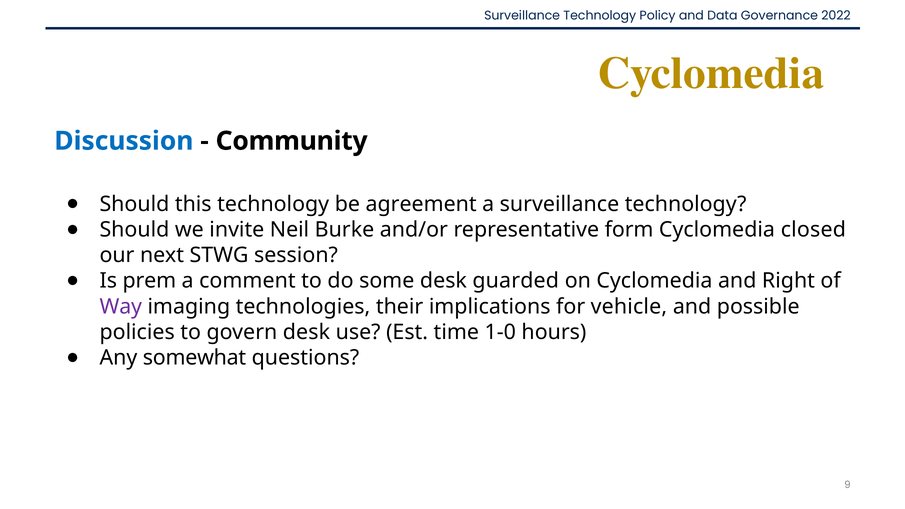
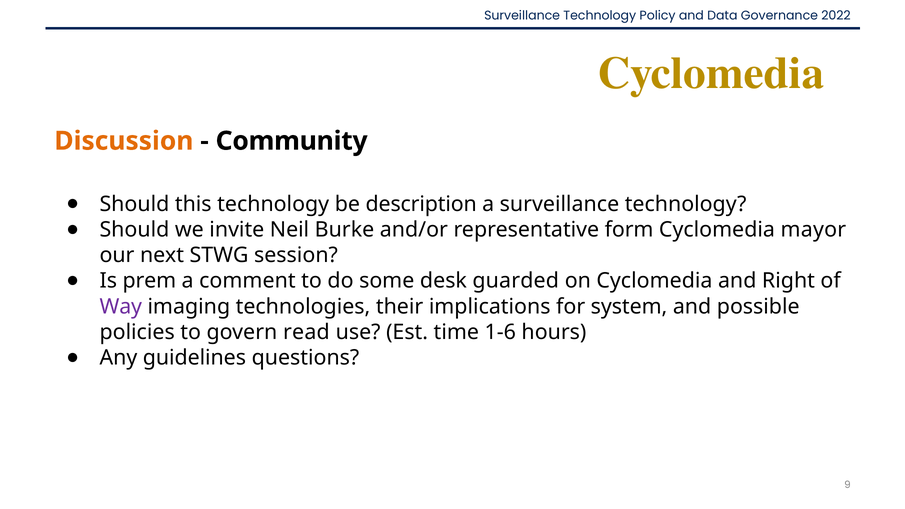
Discussion colour: blue -> orange
agreement: agreement -> description
closed: closed -> mayor
vehicle: vehicle -> system
govern desk: desk -> read
1-0: 1-0 -> 1-6
somewhat: somewhat -> guidelines
